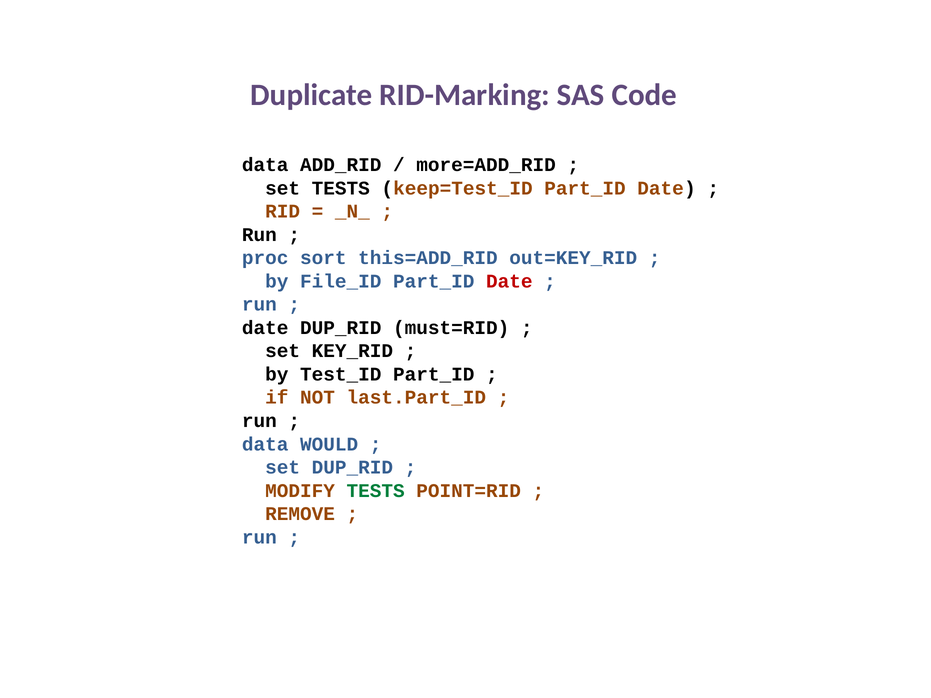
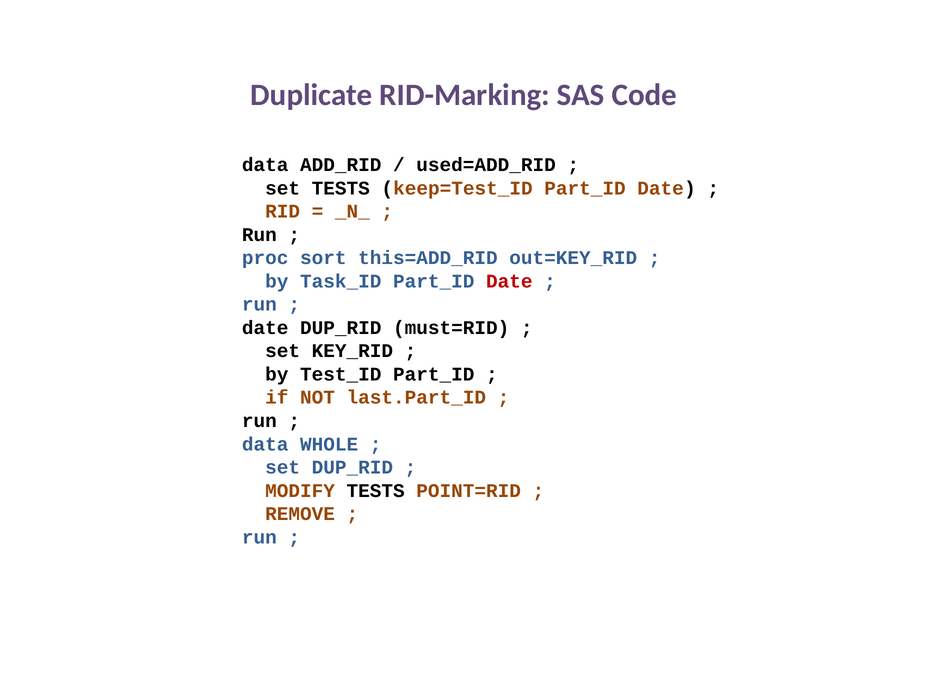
more=ADD_RID: more=ADD_RID -> used=ADD_RID
File_ID: File_ID -> Task_ID
WOULD: WOULD -> WHOLE
TESTS at (376, 491) colour: green -> black
